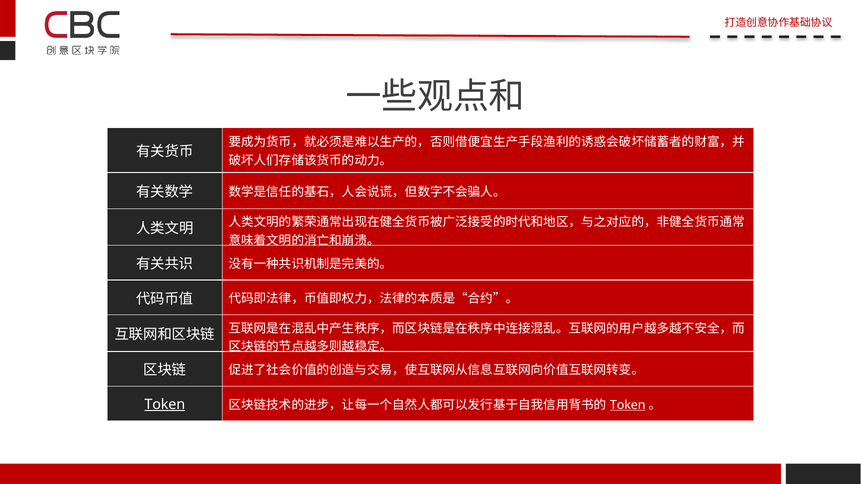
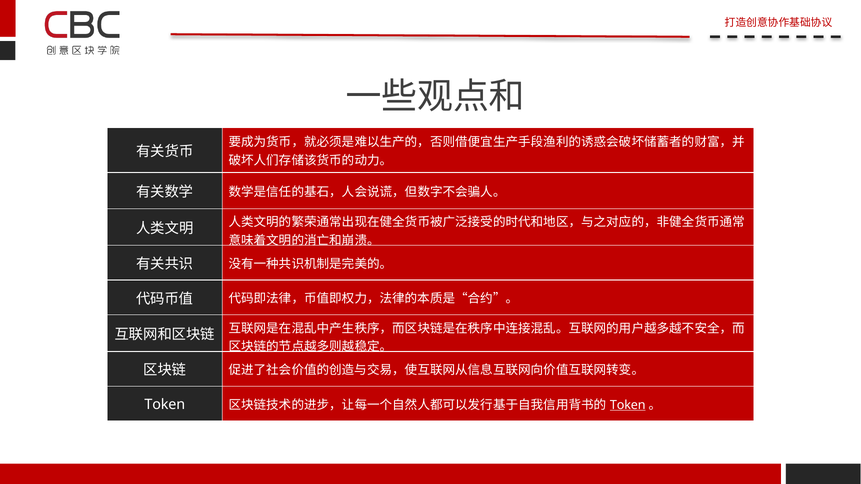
Token at (165, 405) underline: present -> none
